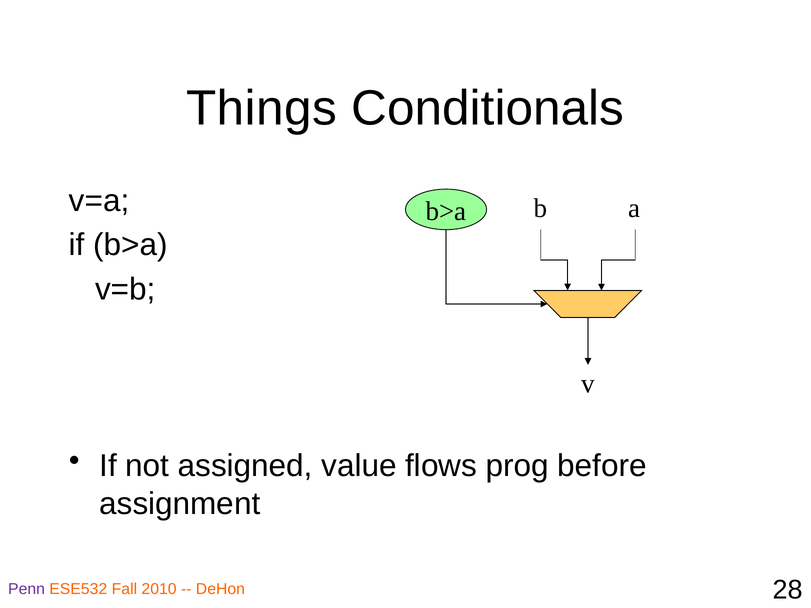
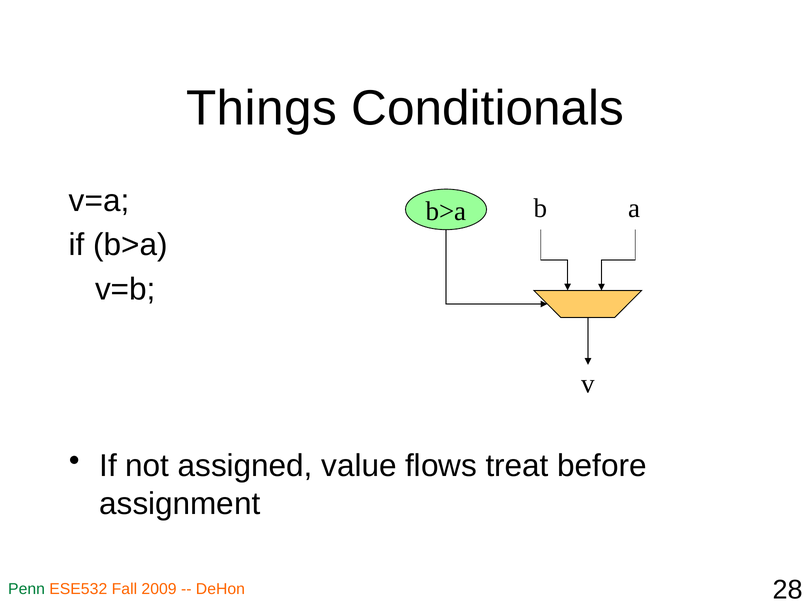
prog: prog -> treat
Penn colour: purple -> green
2010: 2010 -> 2009
